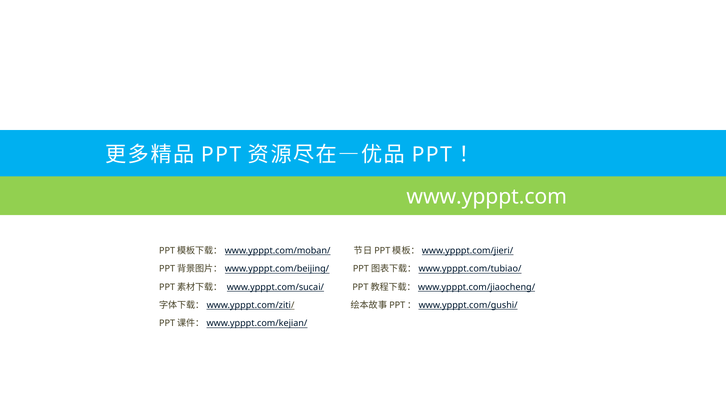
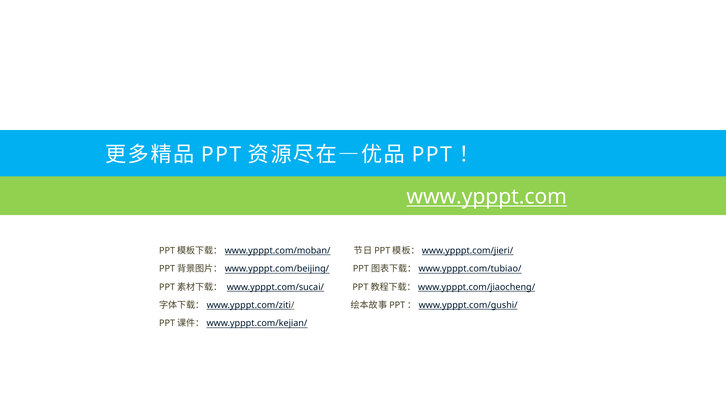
www.ypppt.com underline: none -> present
